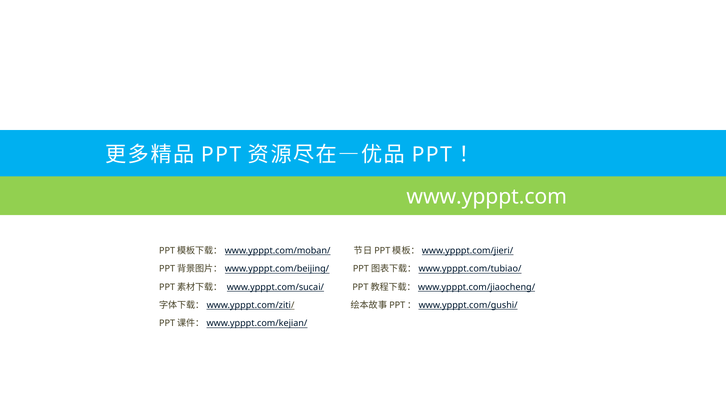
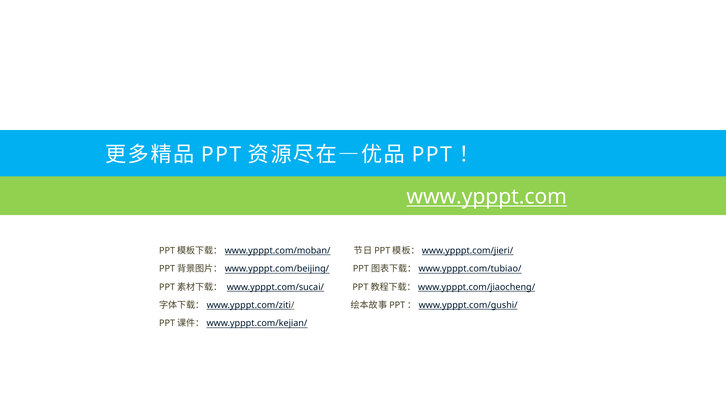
www.ypppt.com underline: none -> present
